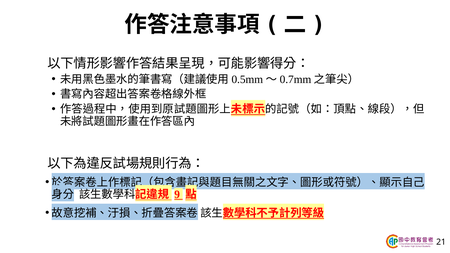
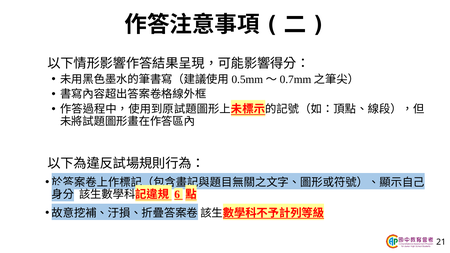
9: 9 -> 6
